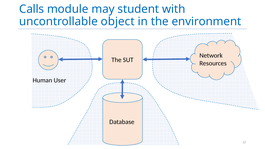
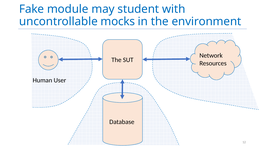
Calls: Calls -> Fake
object: object -> mocks
